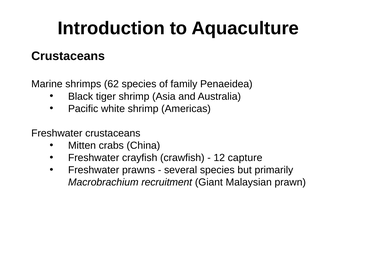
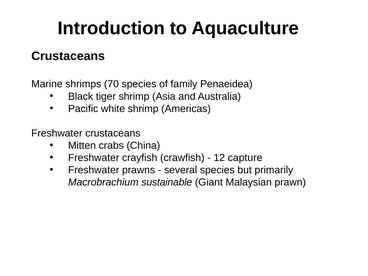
62: 62 -> 70
recruitment: recruitment -> sustainable
